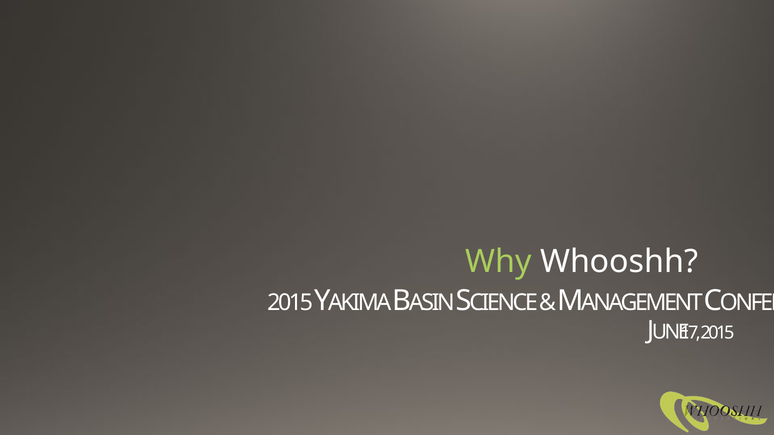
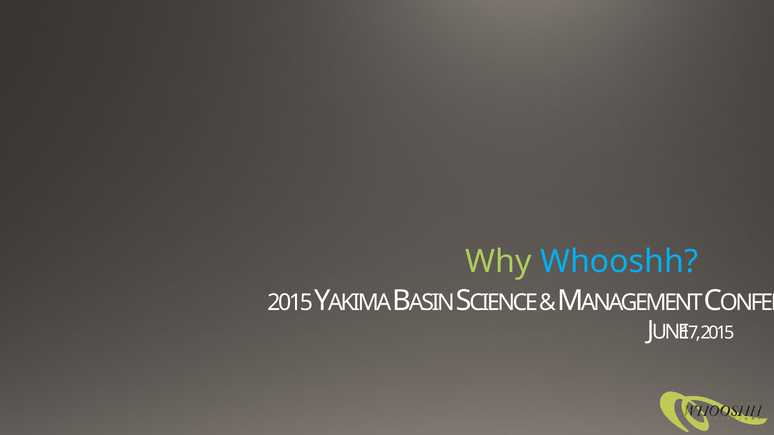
Whooshh colour: white -> light blue
